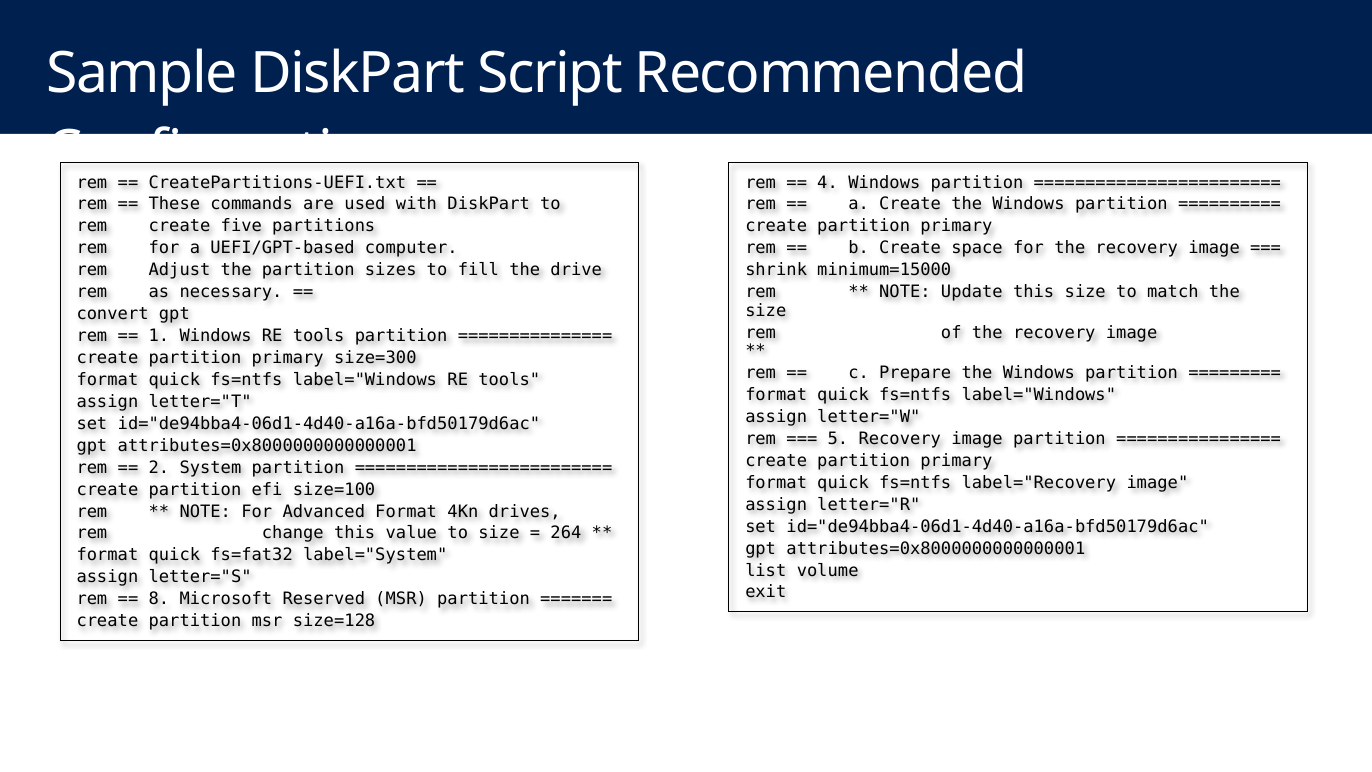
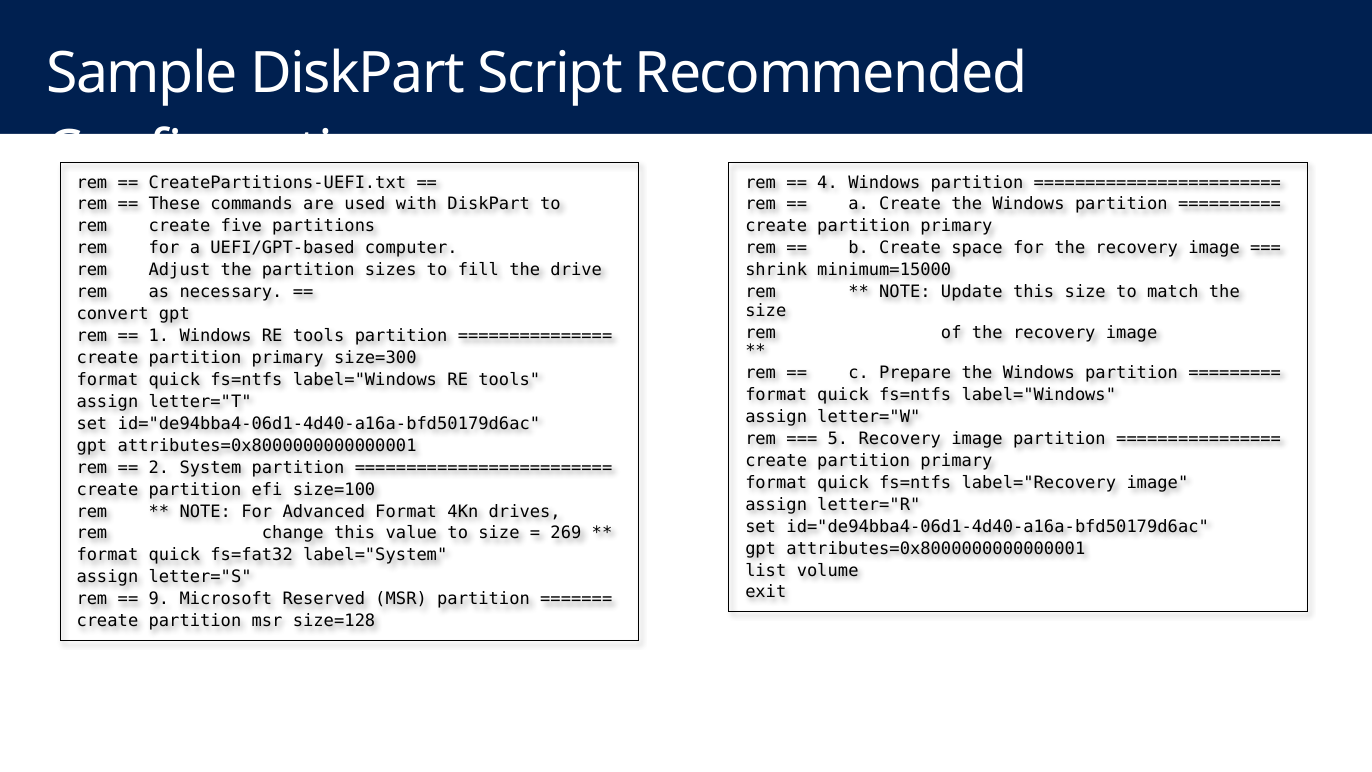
264: 264 -> 269
8: 8 -> 9
